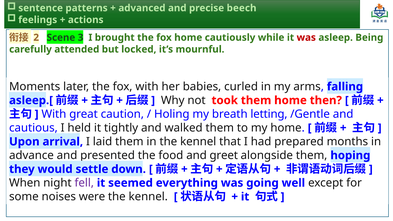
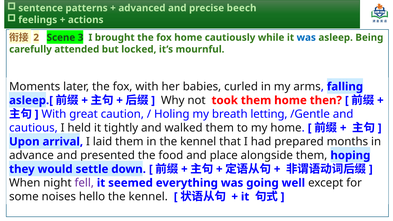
was at (306, 38) colour: red -> blue
greet: greet -> place
were: were -> hello
